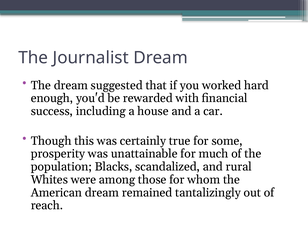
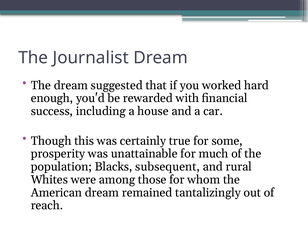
scandalized: scandalized -> subsequent
